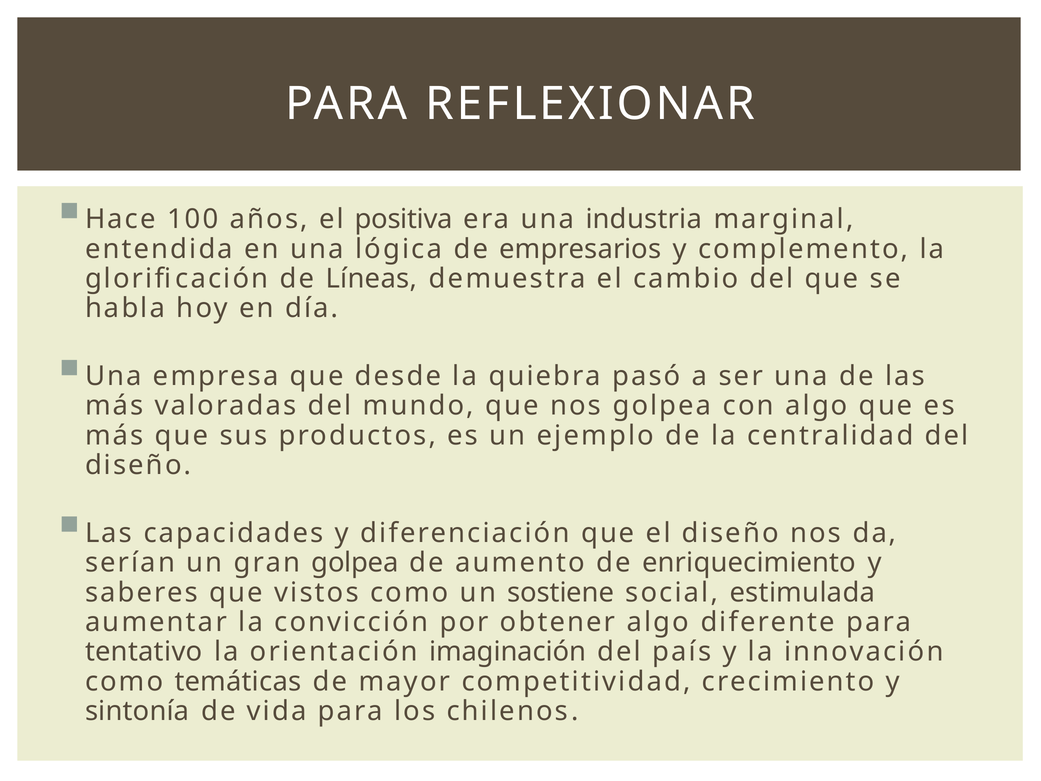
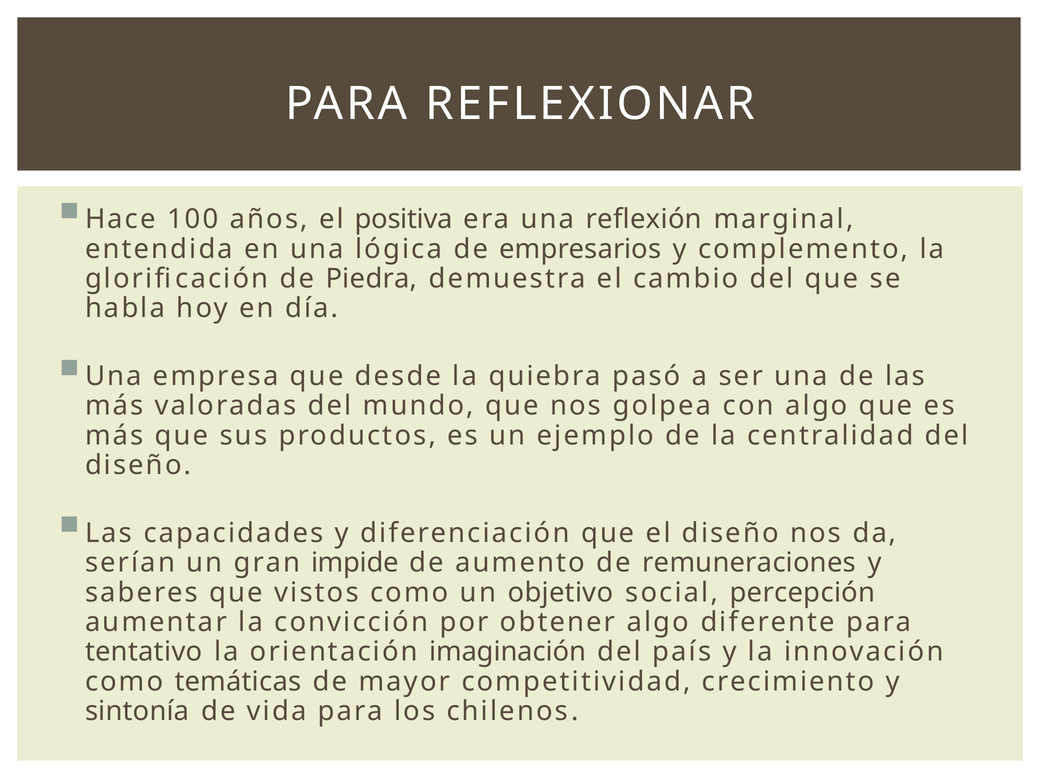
industria: industria -> reflexión
Líneas: Líneas -> Piedra
gran golpea: golpea -> impide
enriquecimiento: enriquecimiento -> remuneraciones
sostiene: sostiene -> objetivo
estimulada: estimulada -> percepción
